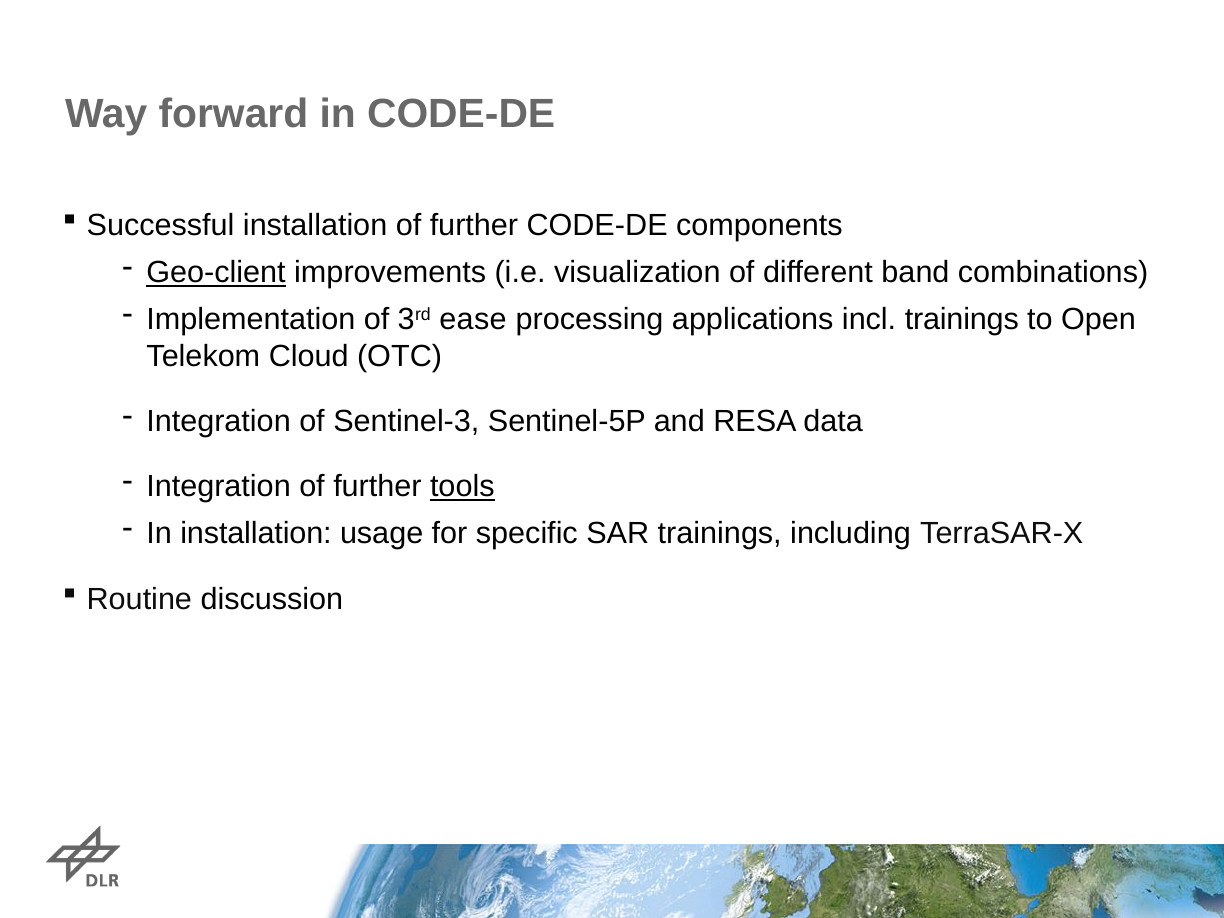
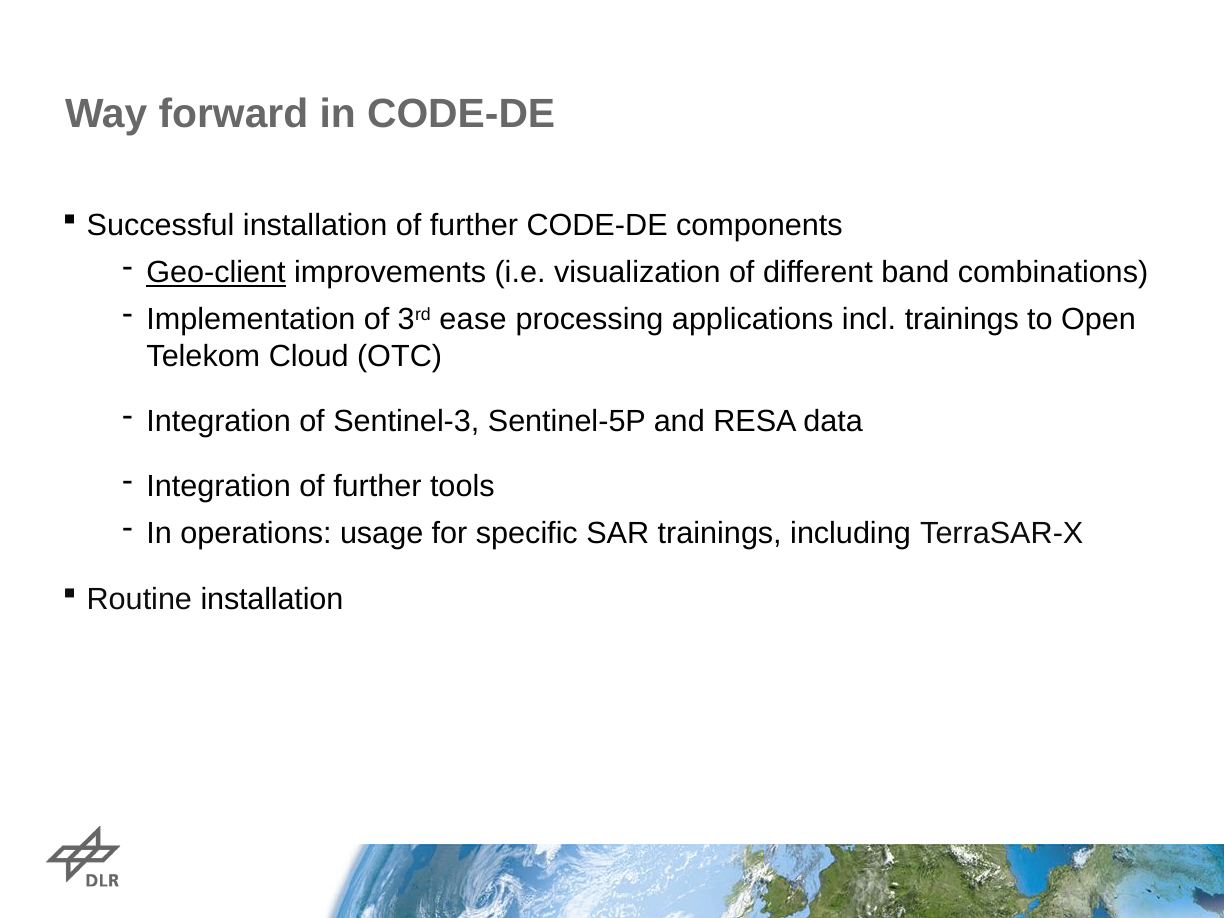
tools underline: present -> none
In installation: installation -> operations
Routine discussion: discussion -> installation
